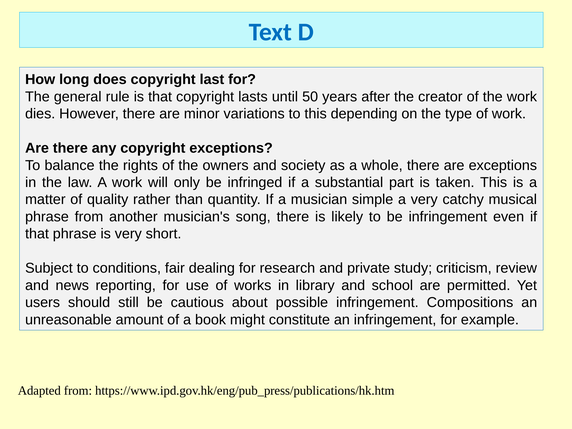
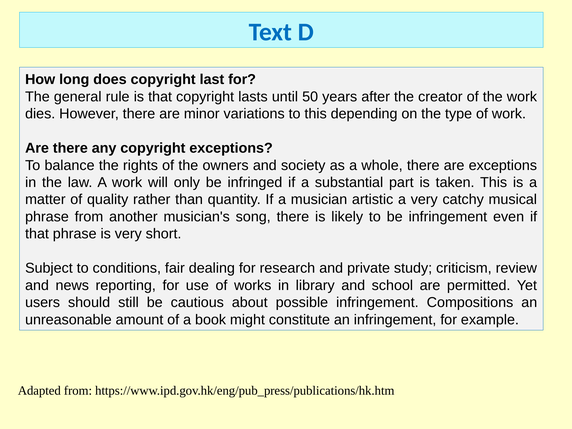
simple: simple -> artistic
